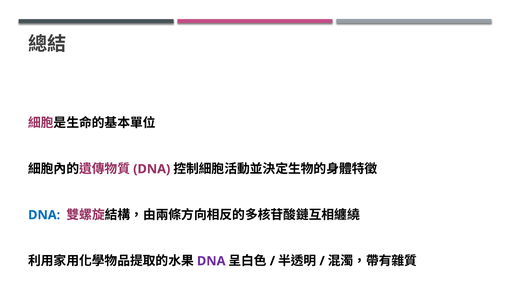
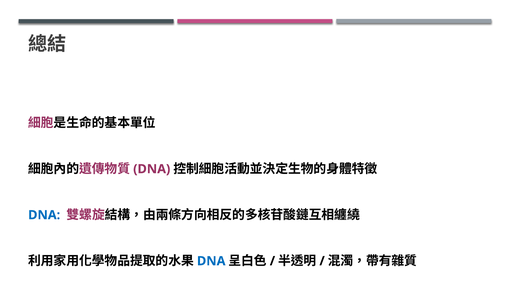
DNA at (211, 261) colour: purple -> blue
